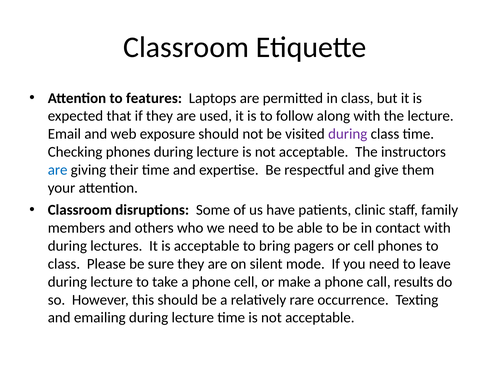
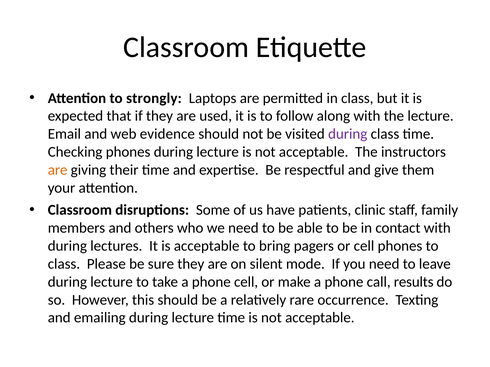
features: features -> strongly
exposure: exposure -> evidence
are at (58, 170) colour: blue -> orange
